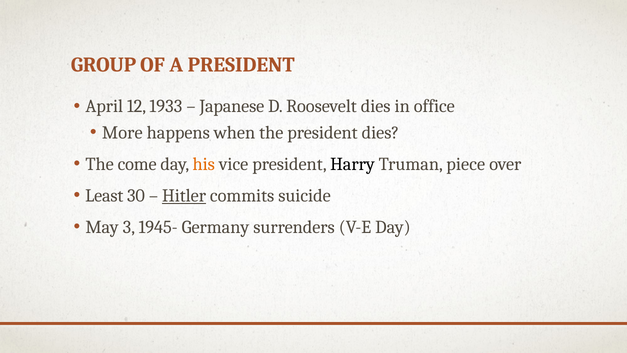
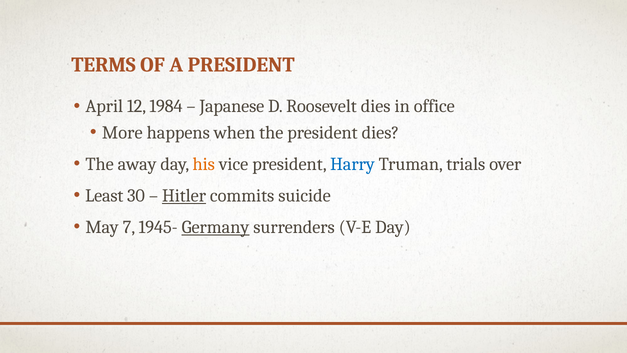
GROUP: GROUP -> TERMS
1933: 1933 -> 1984
come: come -> away
Harry colour: black -> blue
piece: piece -> trials
3: 3 -> 7
Germany underline: none -> present
